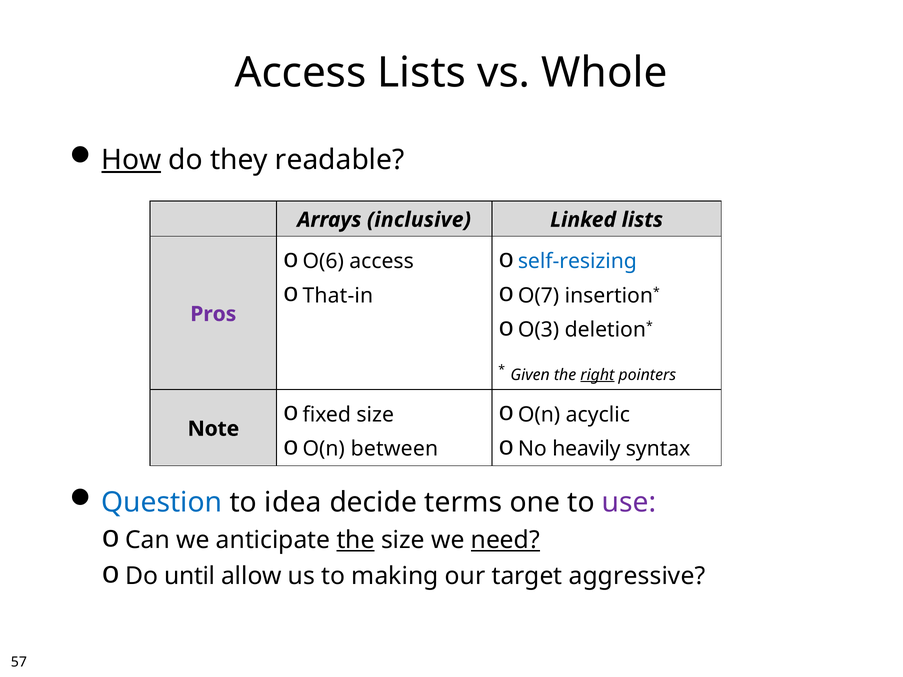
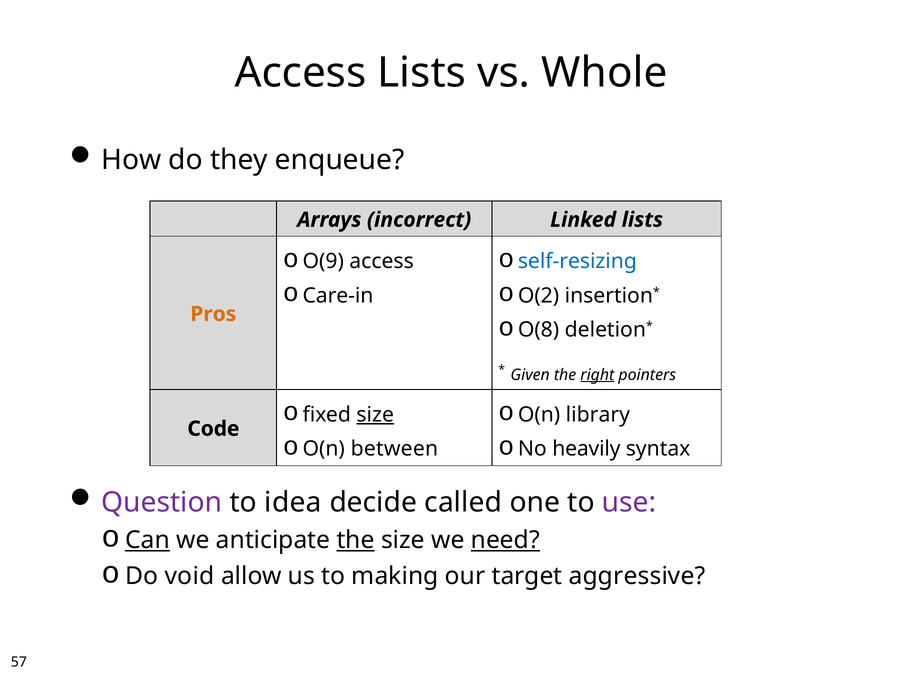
How underline: present -> none
readable: readable -> enqueue
inclusive: inclusive -> incorrect
O(6: O(6 -> O(9
That-in: That-in -> Care-in
O(7: O(7 -> O(2
Pros colour: purple -> orange
O(3: O(3 -> O(8
size at (375, 415) underline: none -> present
acyclic: acyclic -> library
Note: Note -> Code
Question colour: blue -> purple
terms: terms -> called
Can underline: none -> present
until: until -> void
